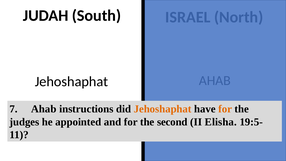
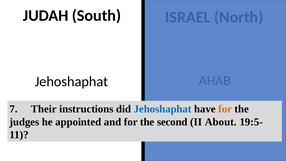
7 Ahab: Ahab -> Their
Jehoshaphat at (163, 109) colour: orange -> blue
Elisha: Elisha -> About
